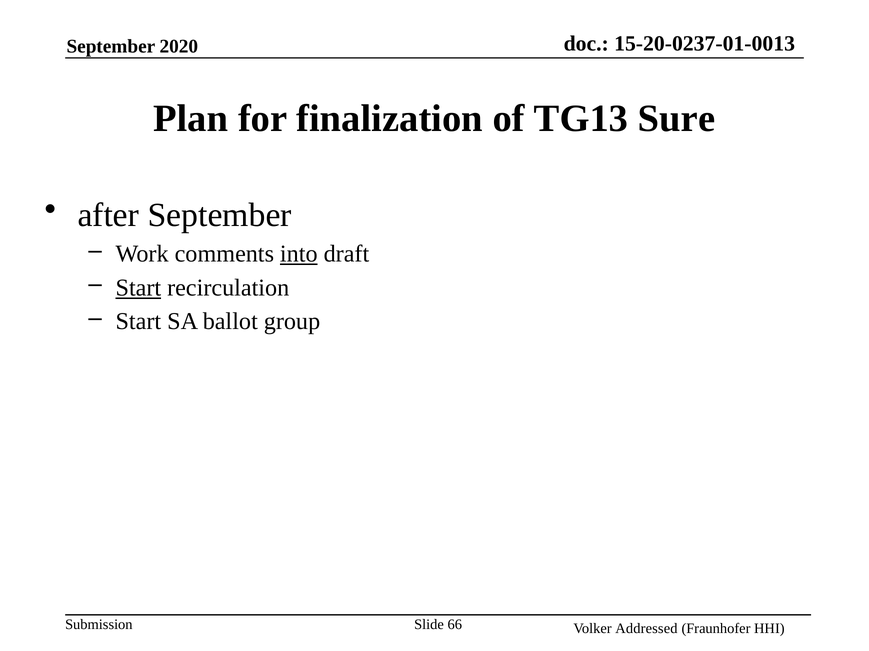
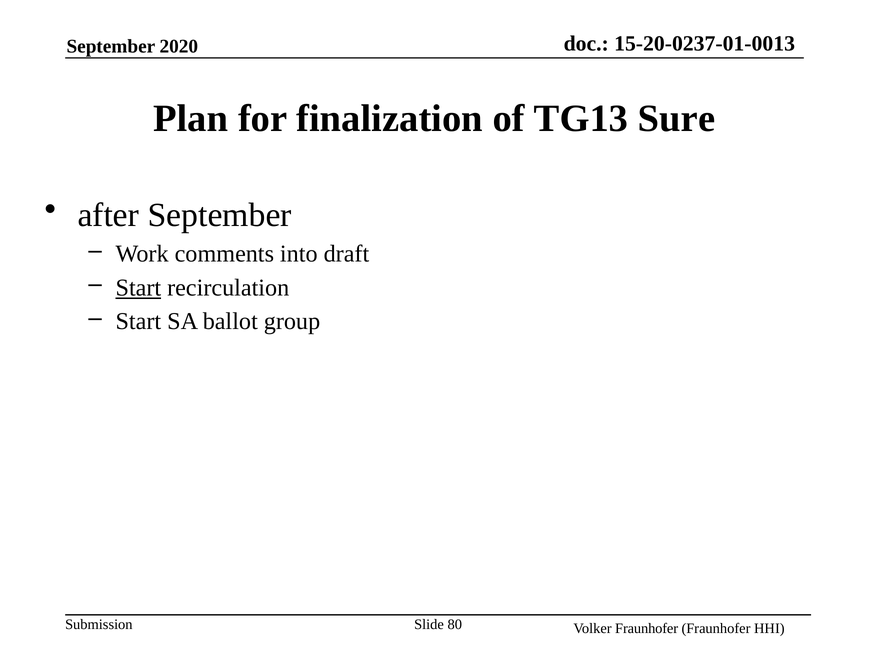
into underline: present -> none
66: 66 -> 80
Volker Addressed: Addressed -> Fraunhofer
